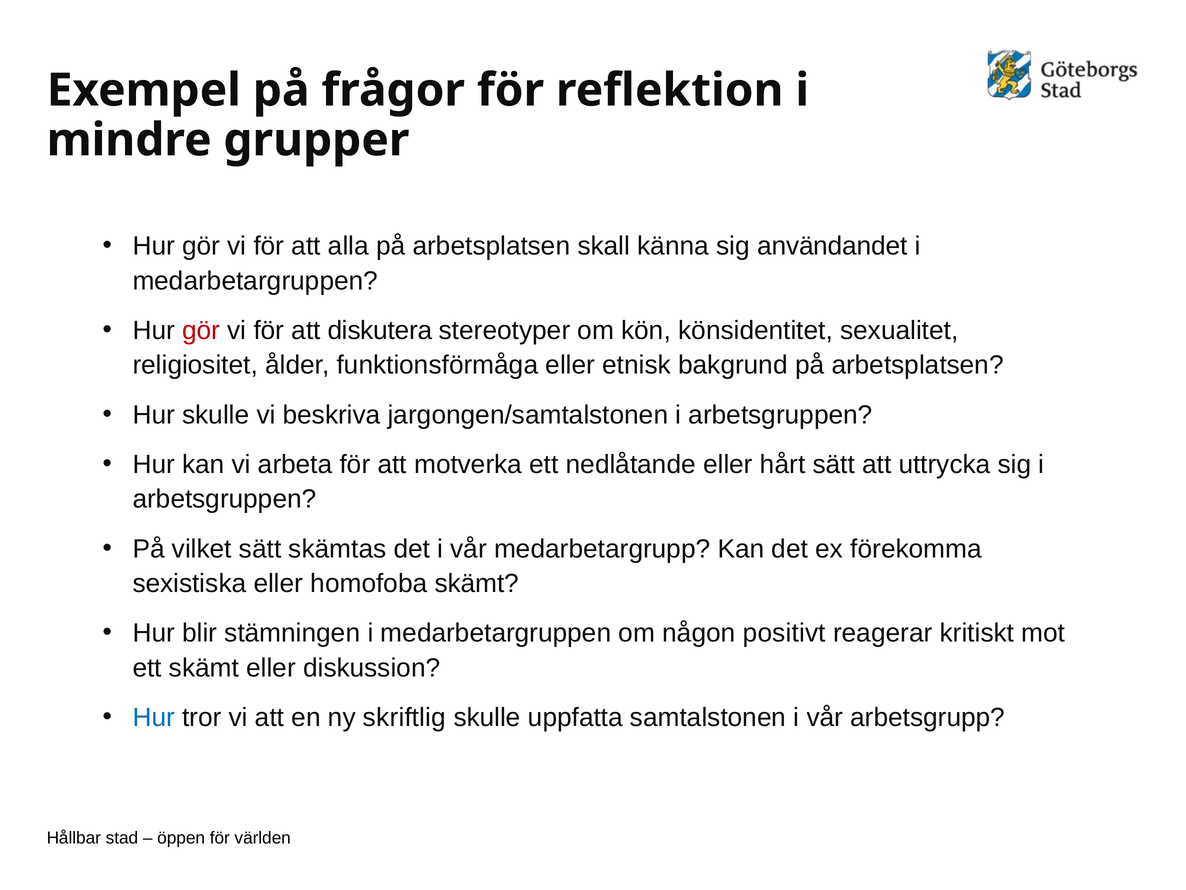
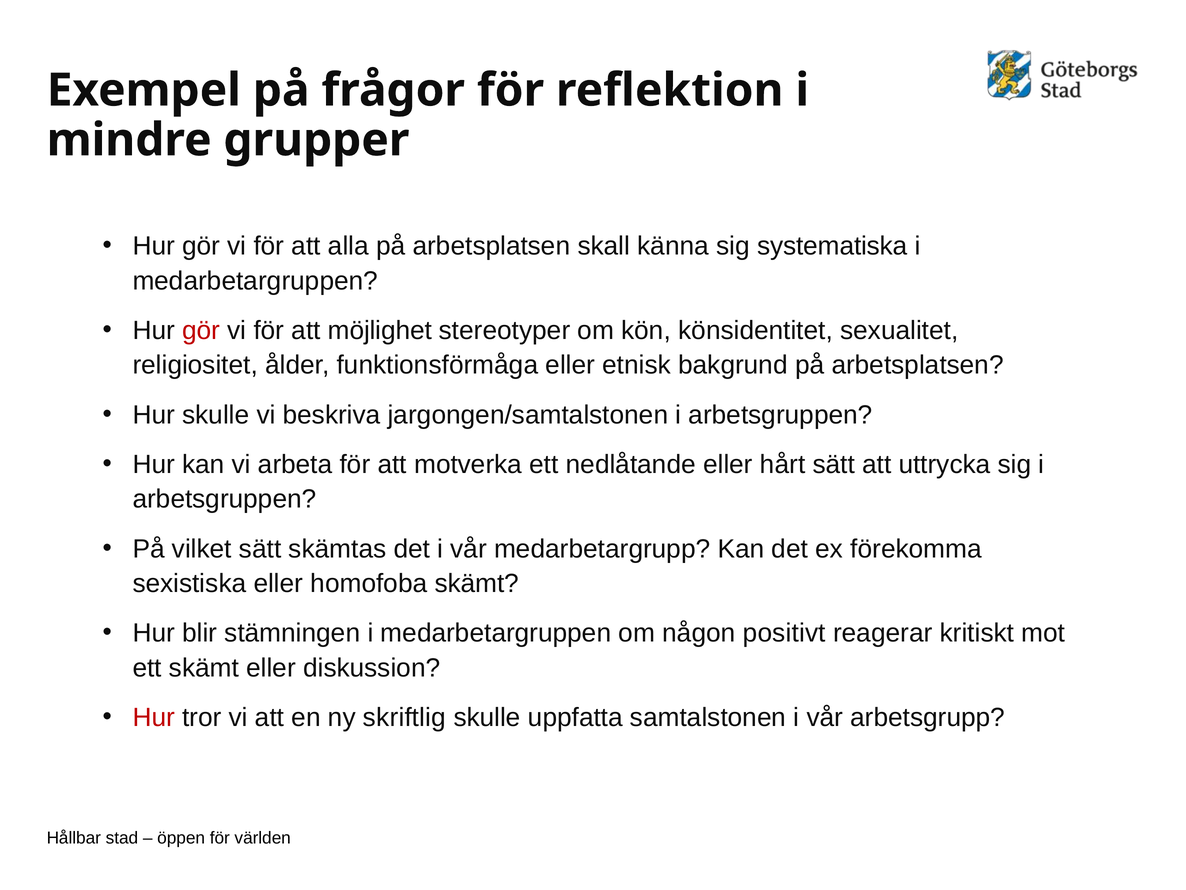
användandet: användandet -> systematiska
diskutera: diskutera -> möjlighet
Hur at (154, 717) colour: blue -> red
